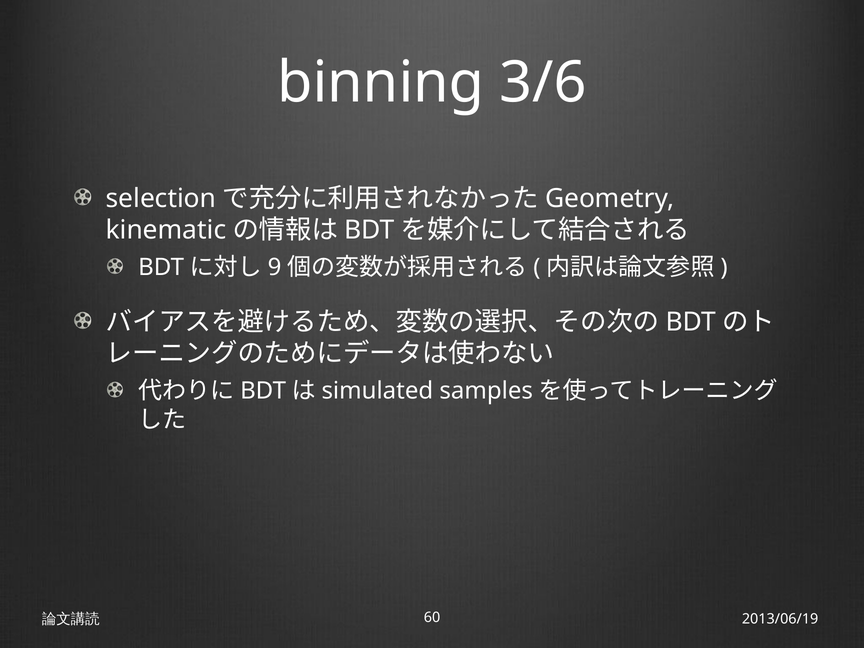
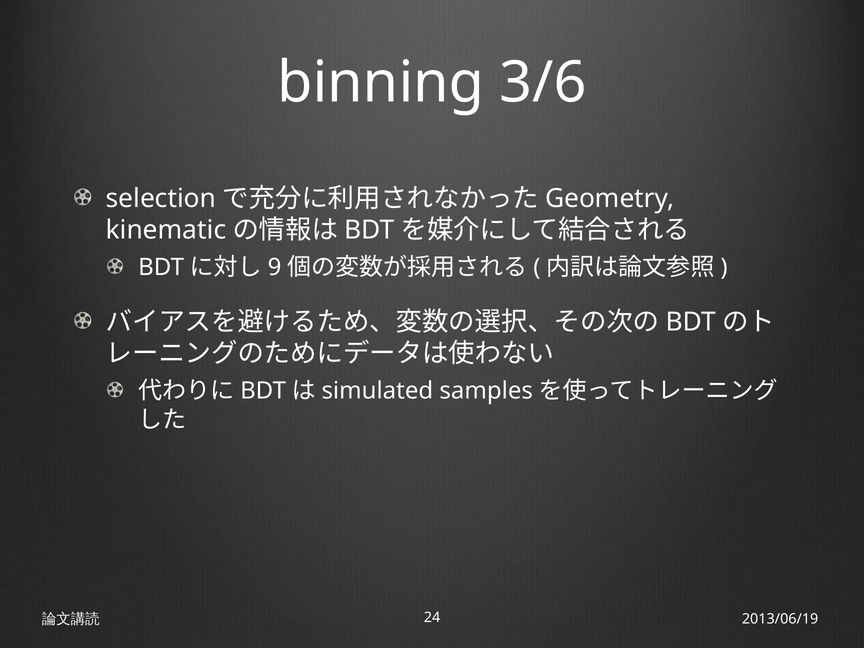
60: 60 -> 24
